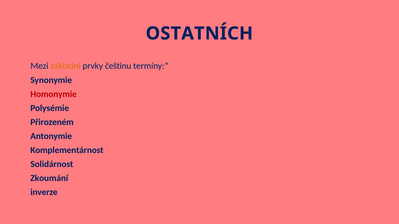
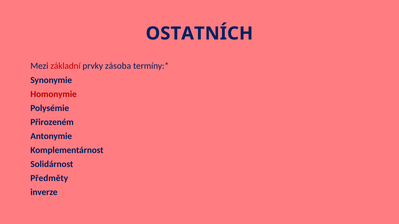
základní colour: orange -> red
češtinu: češtinu -> zásoba
Zkoumání: Zkoumání -> Předměty
